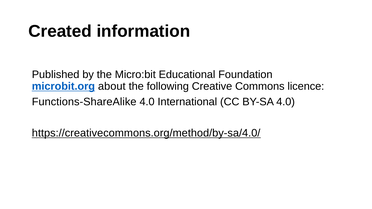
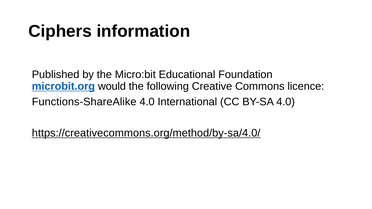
Created: Created -> Ciphers
about: about -> would
